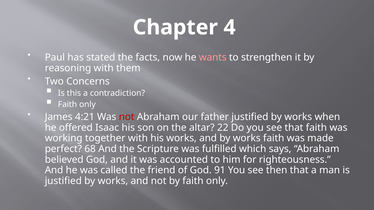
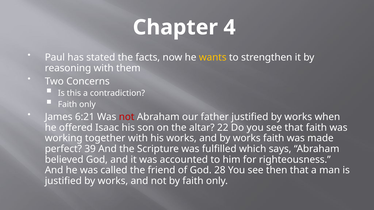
wants colour: pink -> yellow
4:21: 4:21 -> 6:21
68: 68 -> 39
91: 91 -> 28
